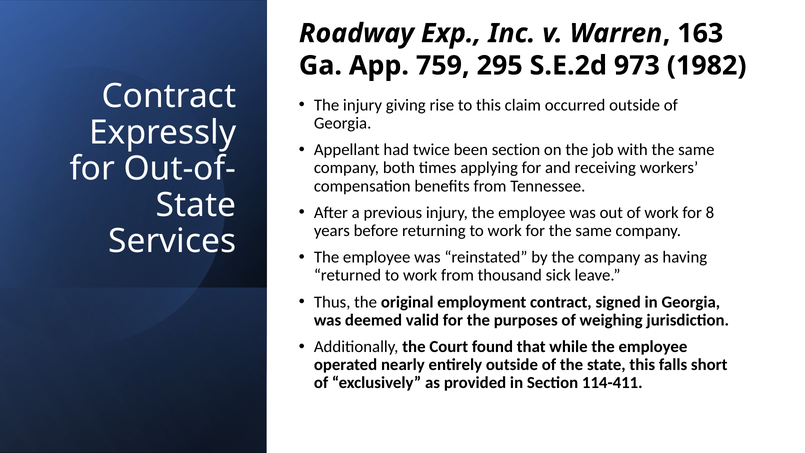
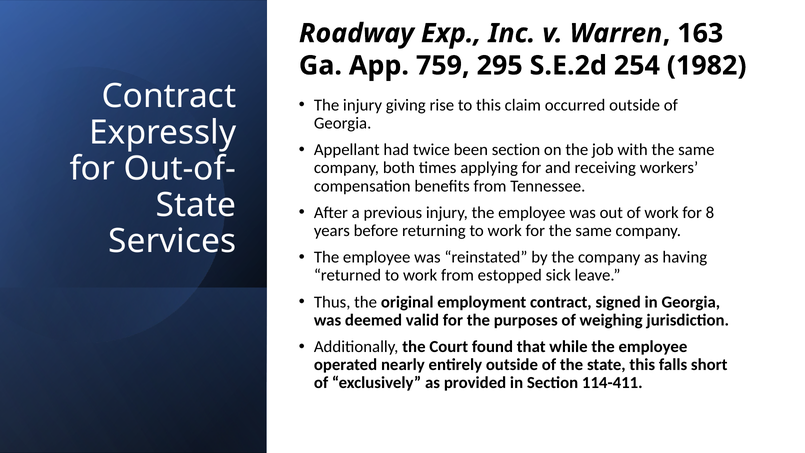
973: 973 -> 254
thousand: thousand -> estopped
